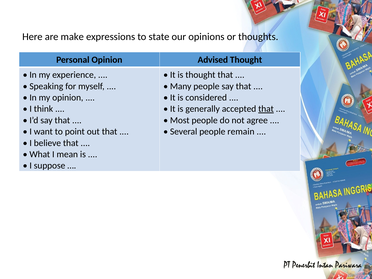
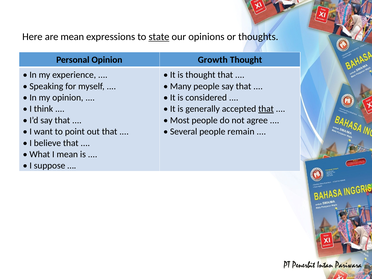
are make: make -> mean
state underline: none -> present
Advised: Advised -> Growth
